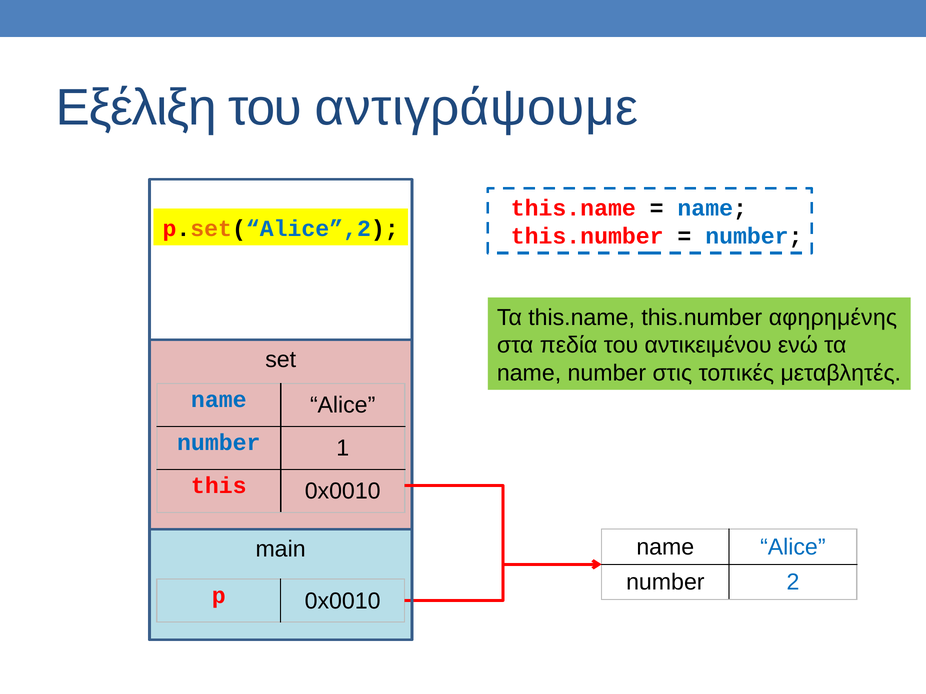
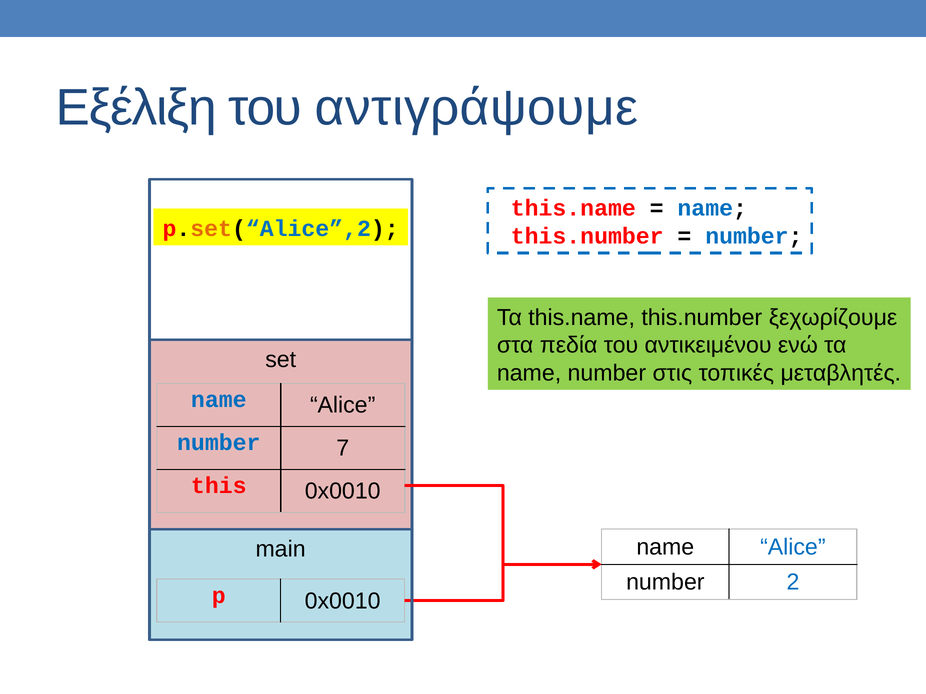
αφηρημένης: αφηρημένης -> ξεχωρίζουμε
1: 1 -> 7
